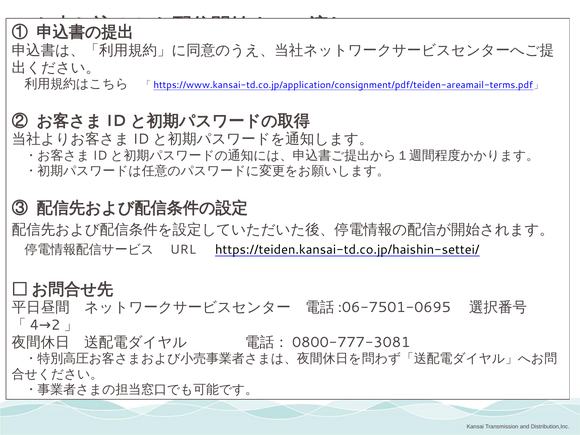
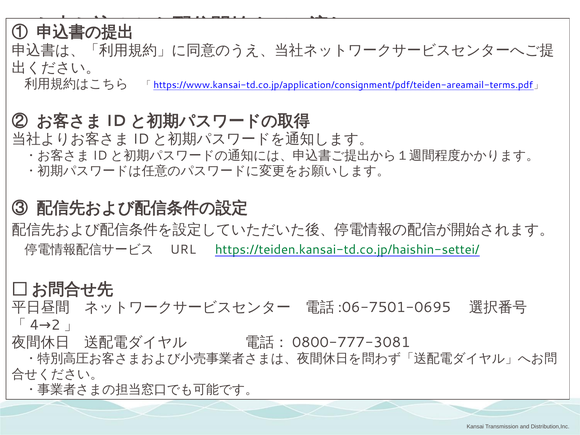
https://teiden.kansai-td.co.jp/haishin-settei/ colour: black -> green
